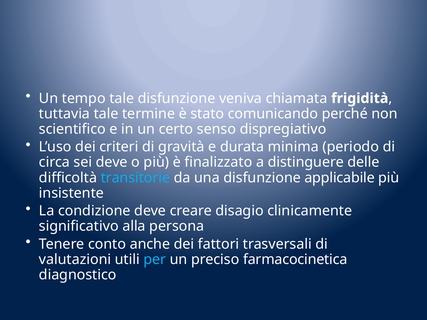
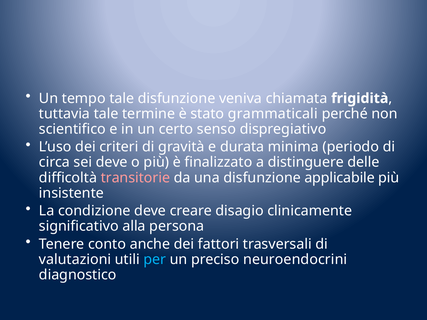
comunicando: comunicando -> grammaticali
transitorie colour: light blue -> pink
farmacocinetica: farmacocinetica -> neuroendocrini
